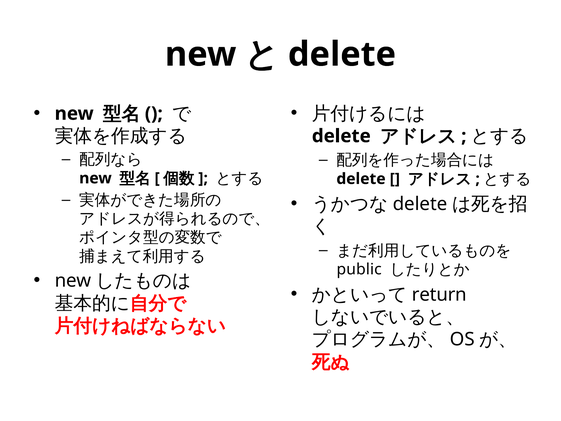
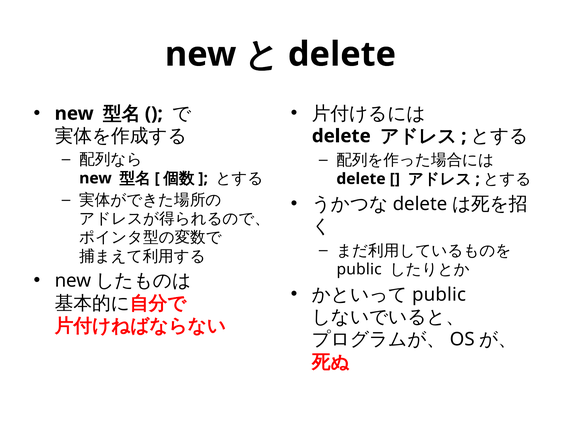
return at (439, 294): return -> public
